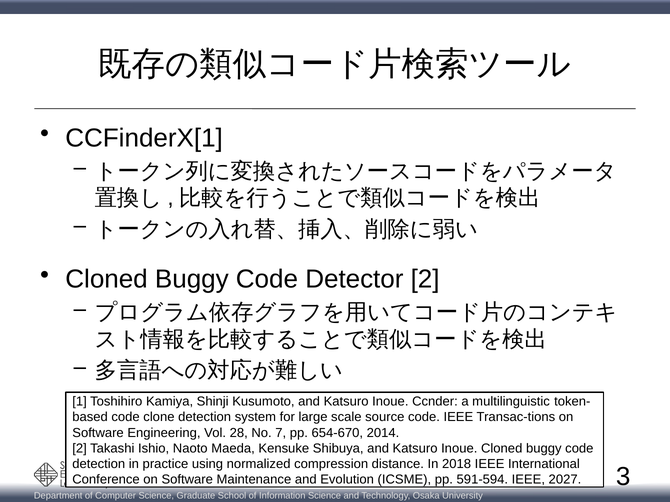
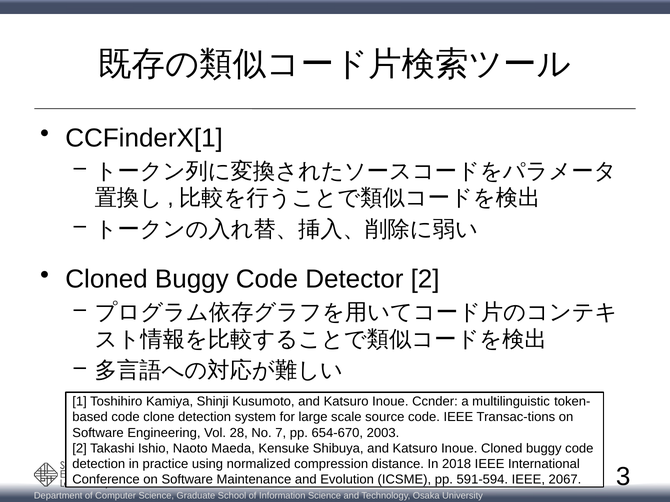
2014: 2014 -> 2003
2027: 2027 -> 2067
